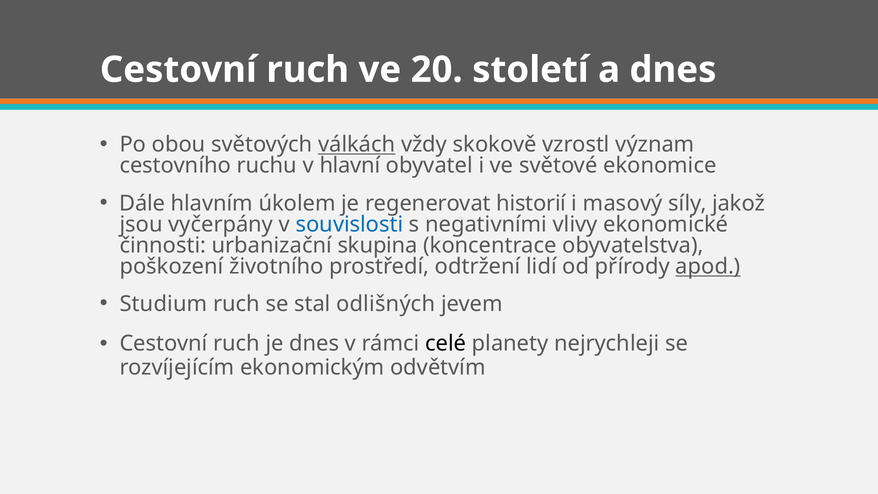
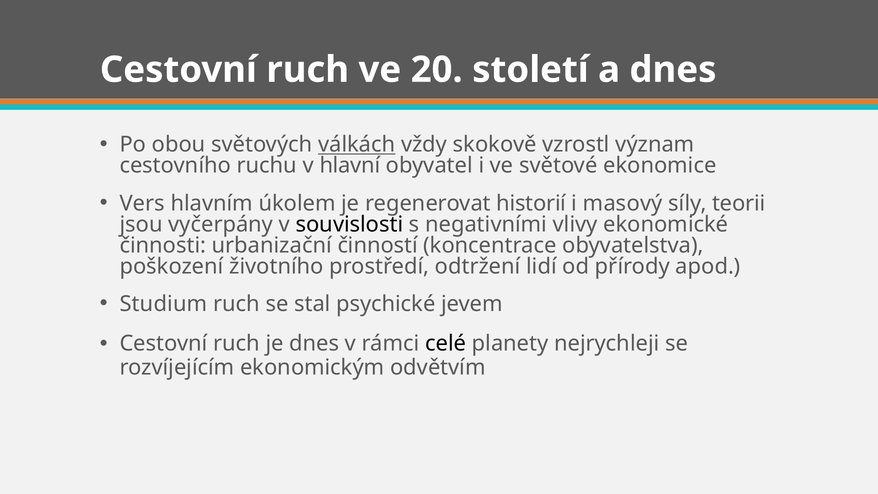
Dále: Dále -> Vers
jakož: jakož -> teorii
souvislosti colour: blue -> black
skupina: skupina -> činností
apod underline: present -> none
odlišných: odlišných -> psychické
